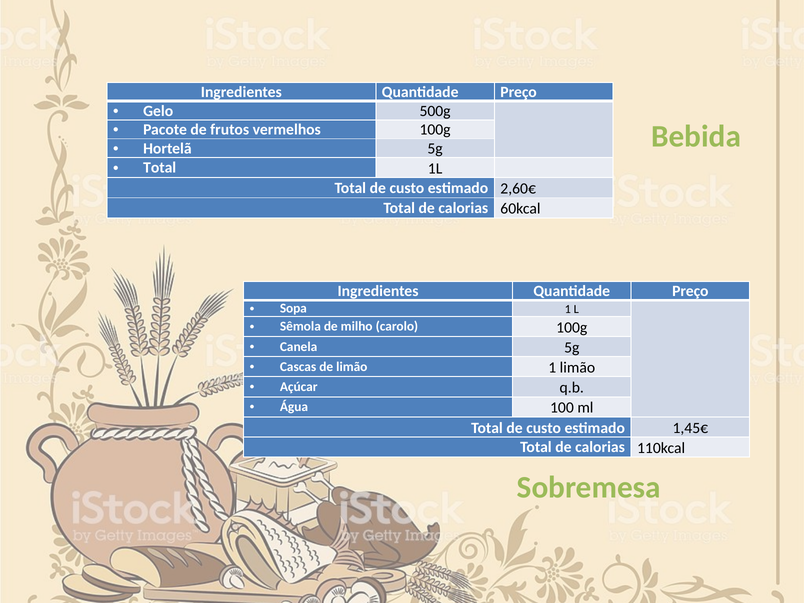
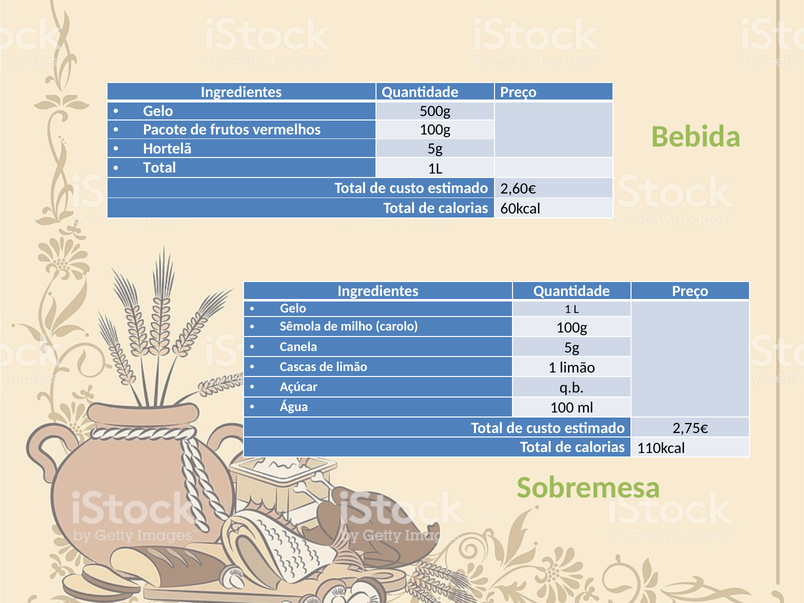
Sopa at (293, 309): Sopa -> Gelo
1,45€: 1,45€ -> 2,75€
